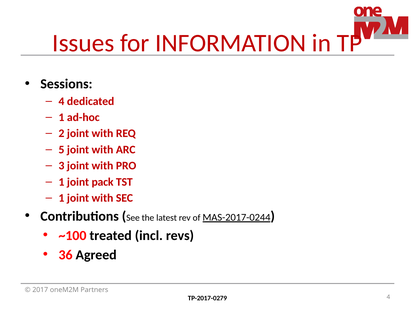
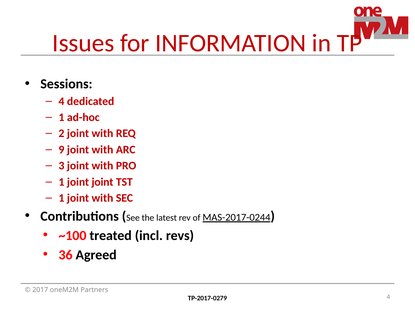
5: 5 -> 9
joint pack: pack -> joint
